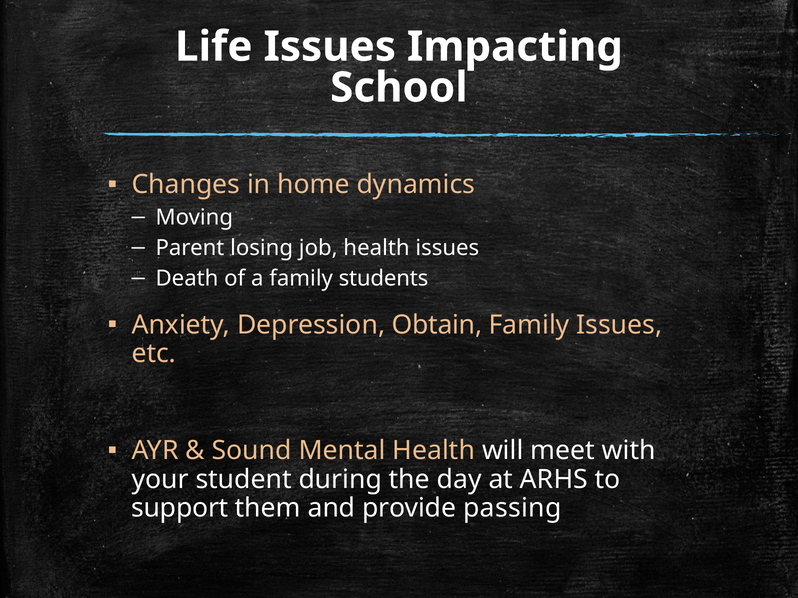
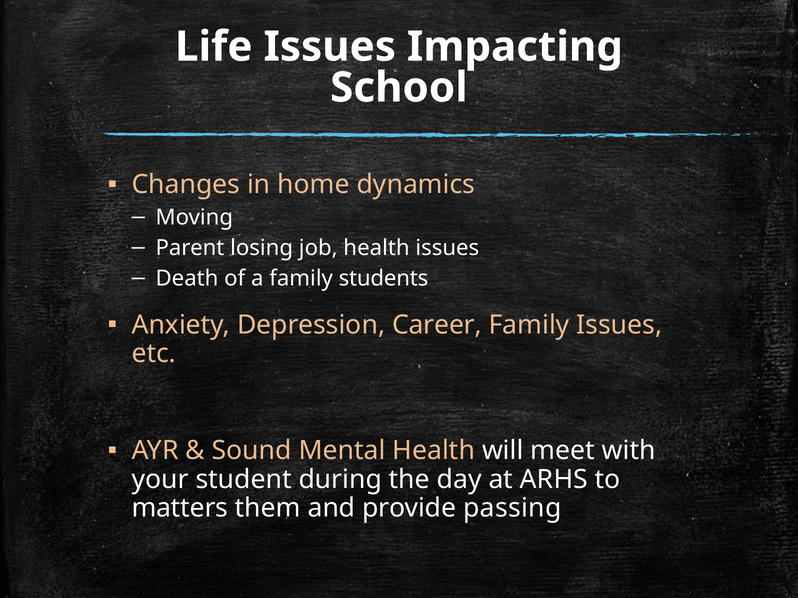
Obtain: Obtain -> Career
support: support -> matters
